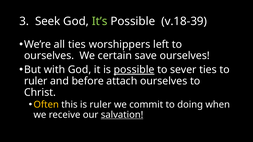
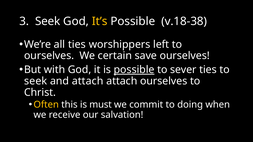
It’s colour: light green -> yellow
v.18-39: v.18-39 -> v.18-38
ruler at (36, 81): ruler -> seek
and before: before -> attach
is ruler: ruler -> must
salvation underline: present -> none
